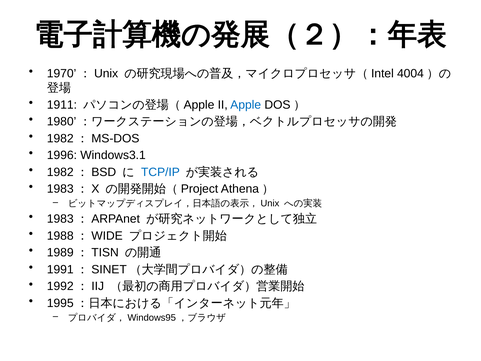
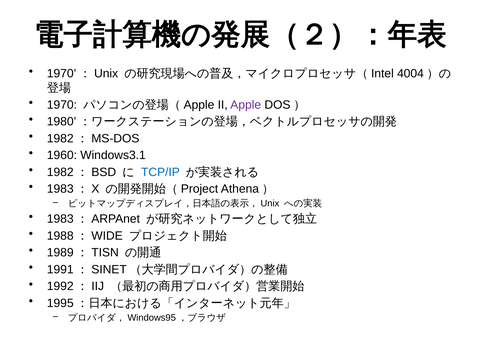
1911: 1911 -> 1970
Apple colour: blue -> purple
1996: 1996 -> 1960
